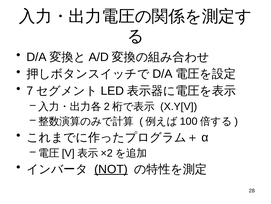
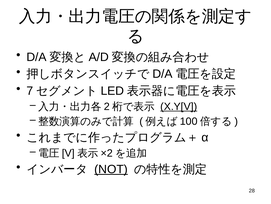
X.Y[V underline: none -> present
